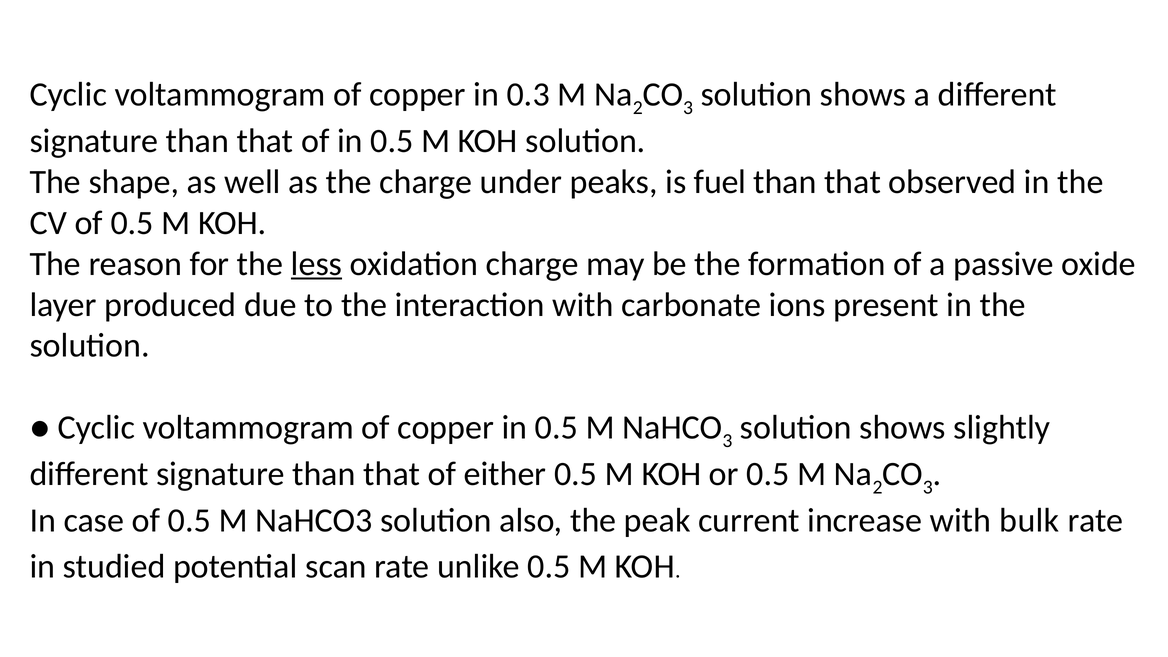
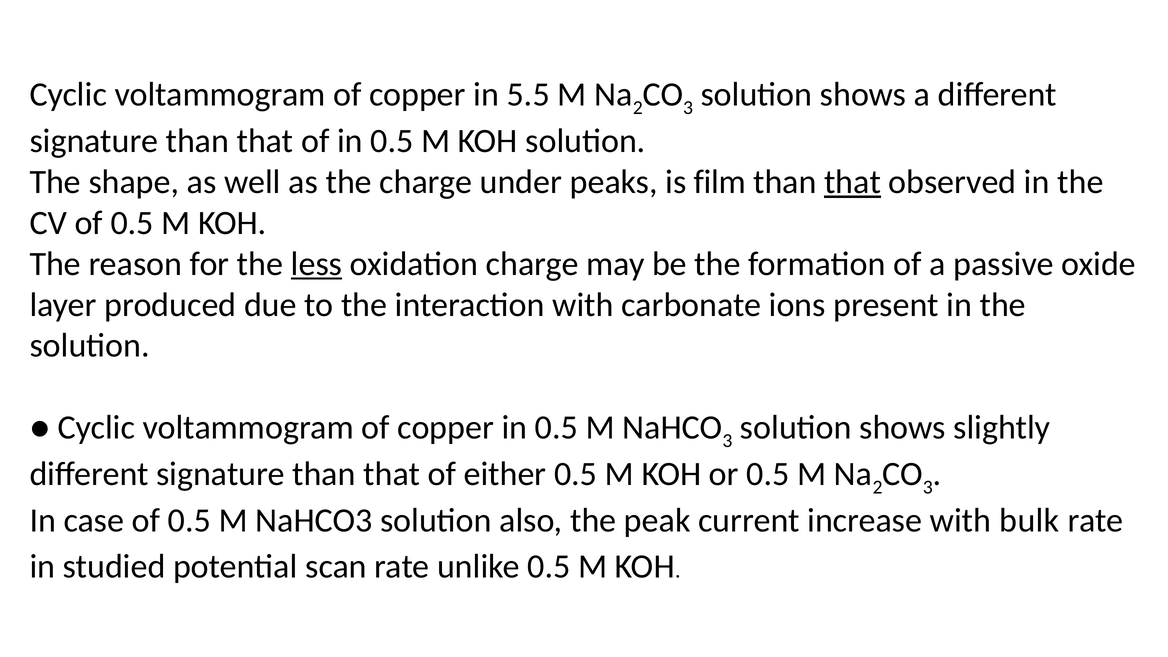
0.3: 0.3 -> 5.5
fuel: fuel -> film
that at (853, 182) underline: none -> present
